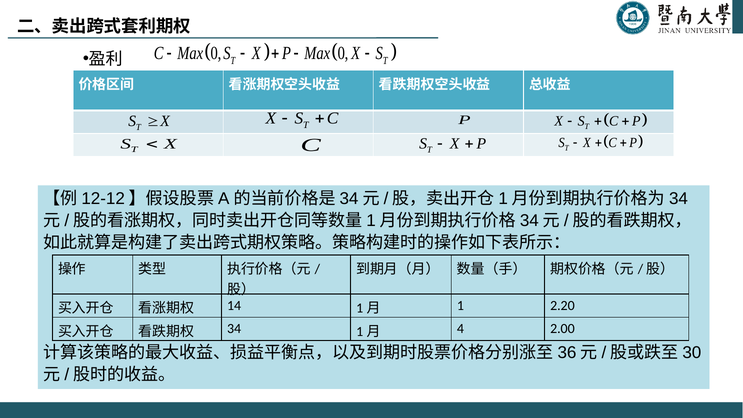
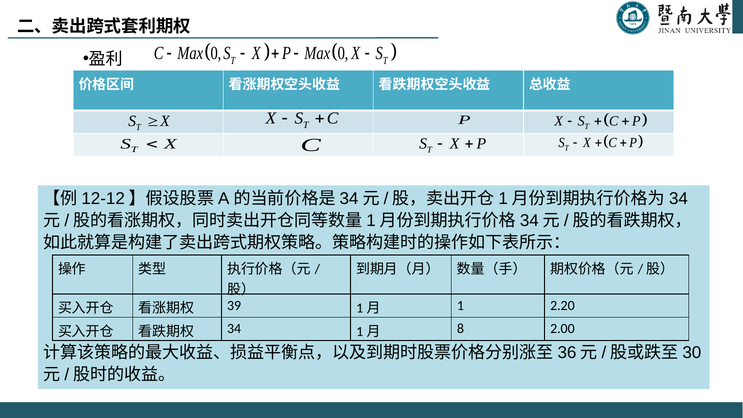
14: 14 -> 39
4: 4 -> 8
